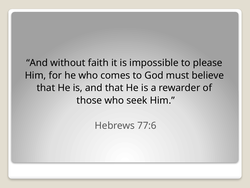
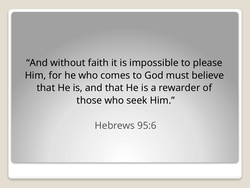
77:6: 77:6 -> 95:6
